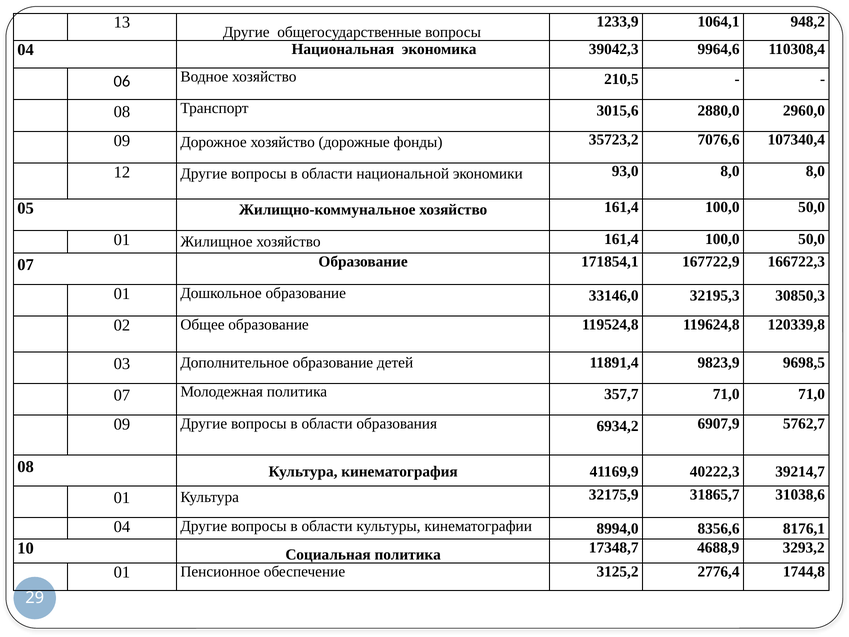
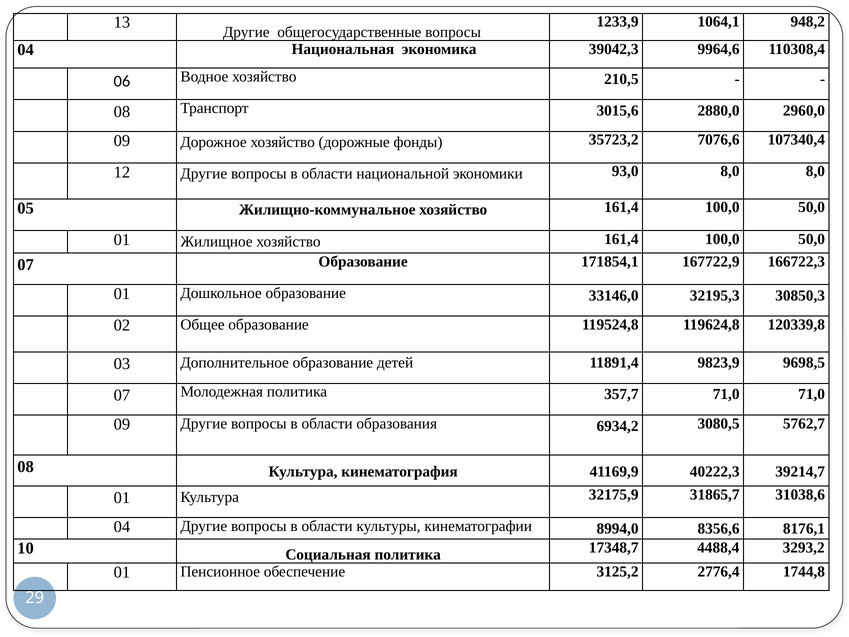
6907,9: 6907,9 -> 3080,5
4688,9: 4688,9 -> 4488,4
